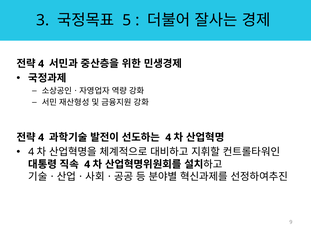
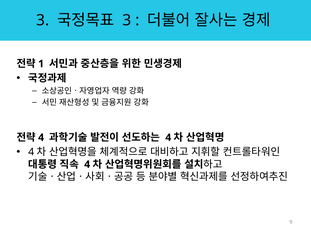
5 at (127, 20): 5 -> 3
4 at (41, 64): 4 -> 1
